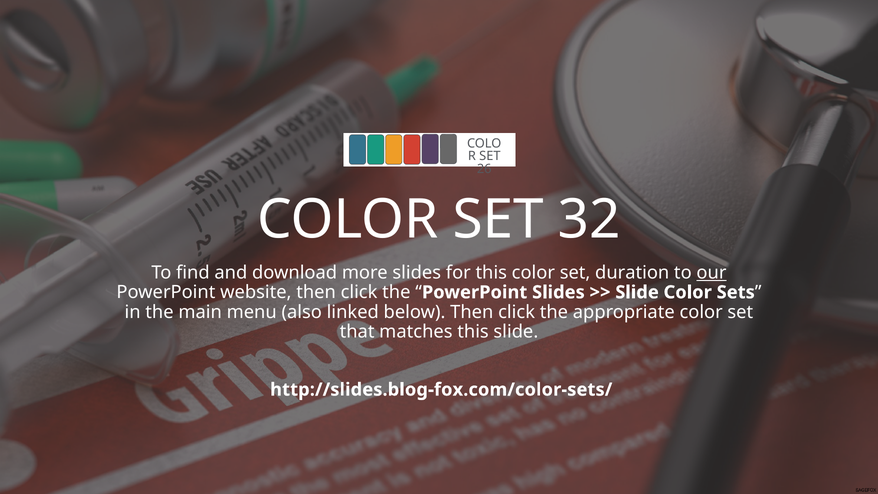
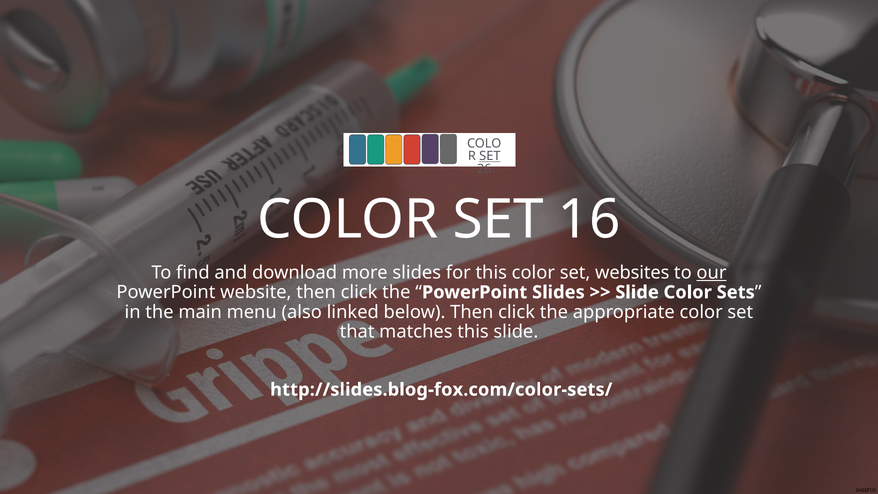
SET at (490, 156) underline: none -> present
32: 32 -> 16
duration: duration -> websites
